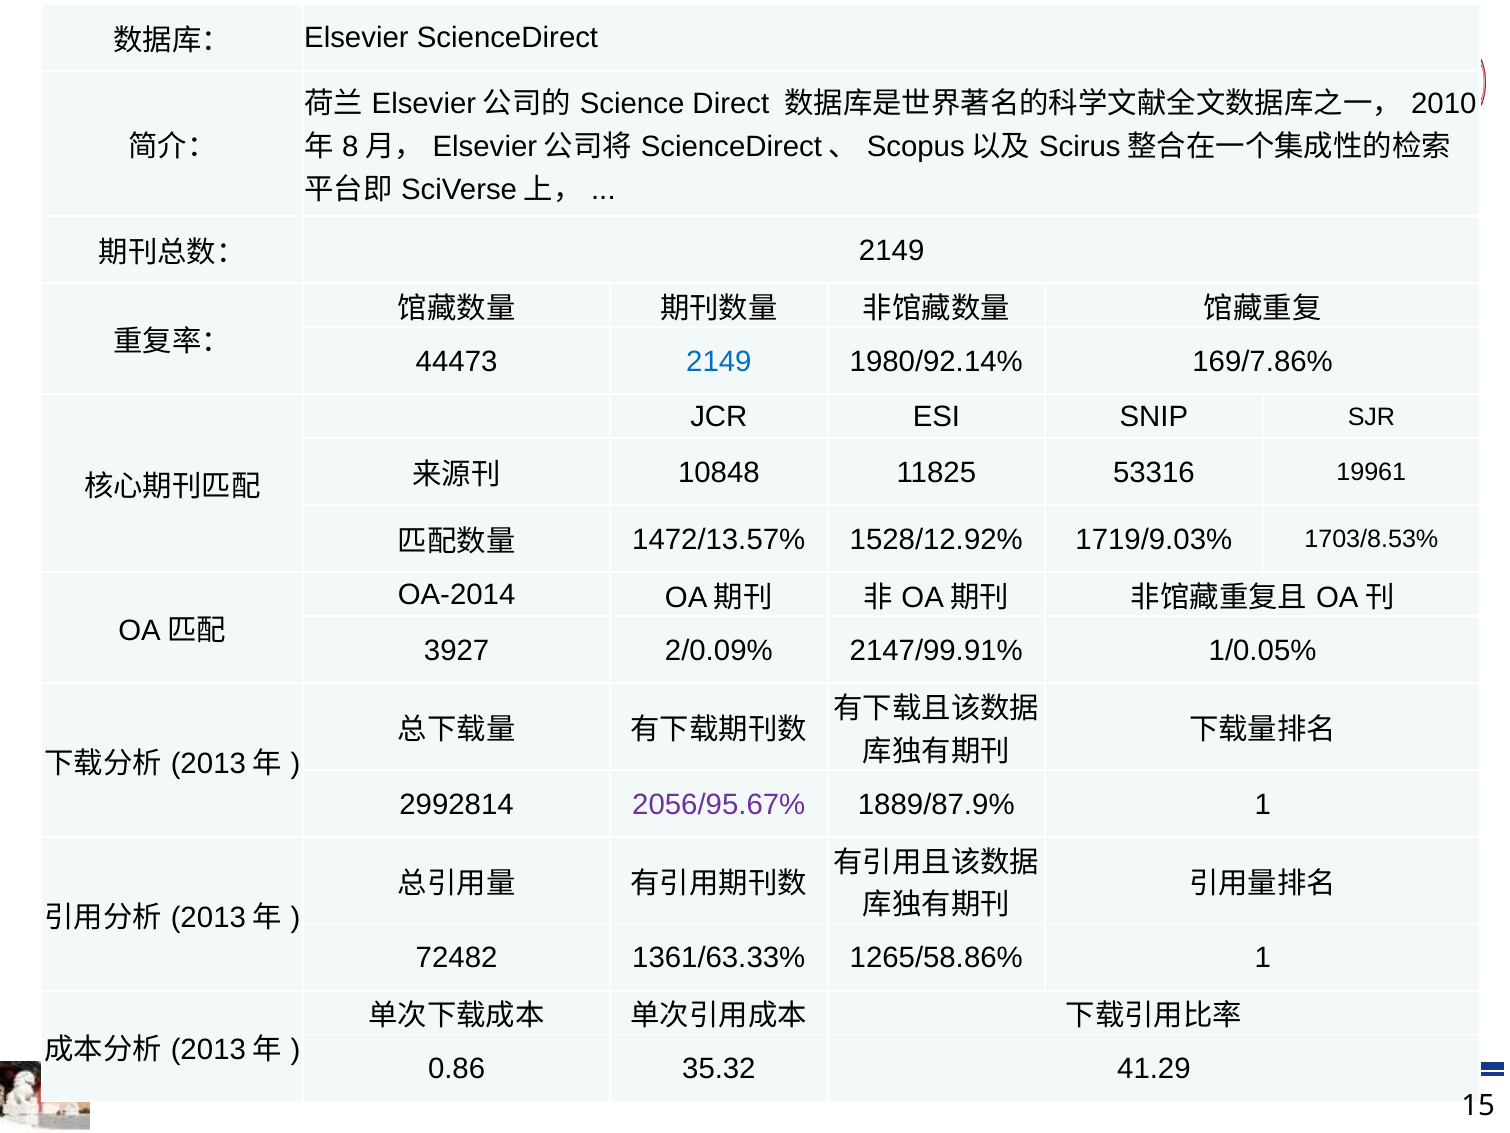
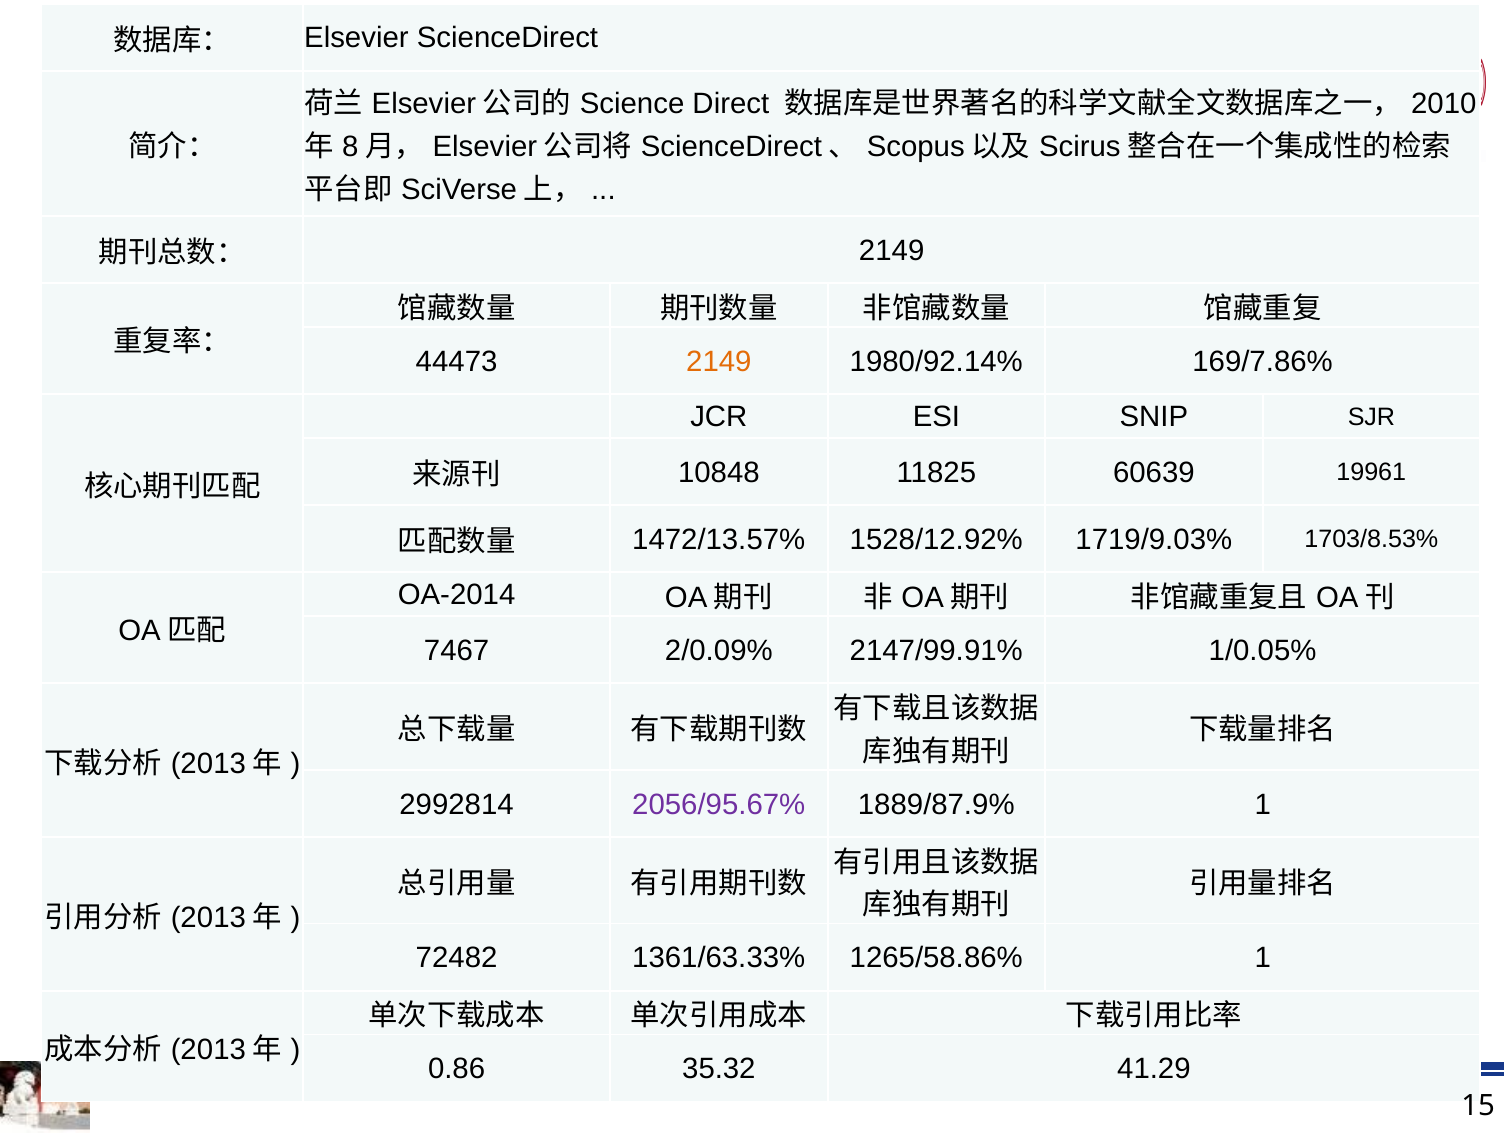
2149 at (719, 361) colour: blue -> orange
53316: 53316 -> 60639
3927: 3927 -> 7467
